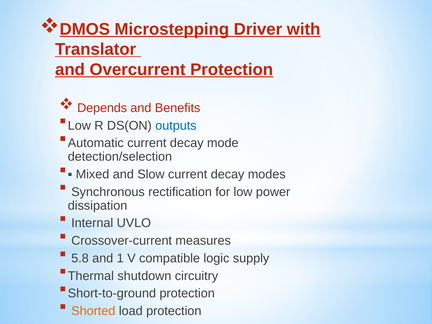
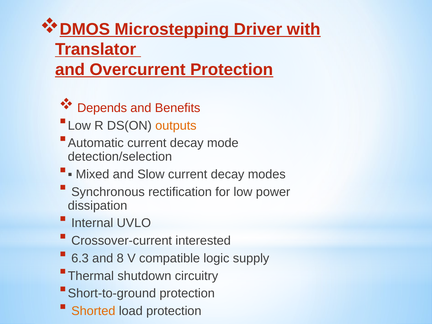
outputs colour: blue -> orange
measures: measures -> interested
5.8: 5.8 -> 6.3
1: 1 -> 8
